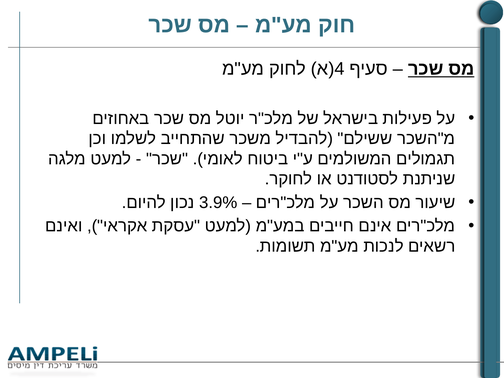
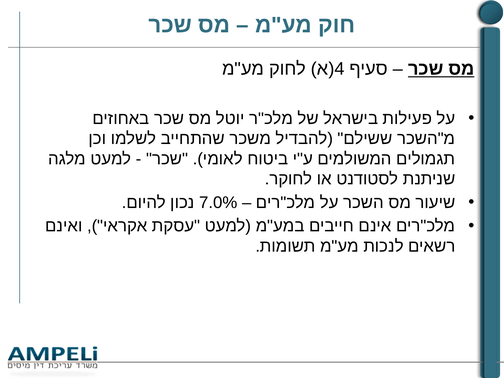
3.9%: 3.9% -> 7.0%
